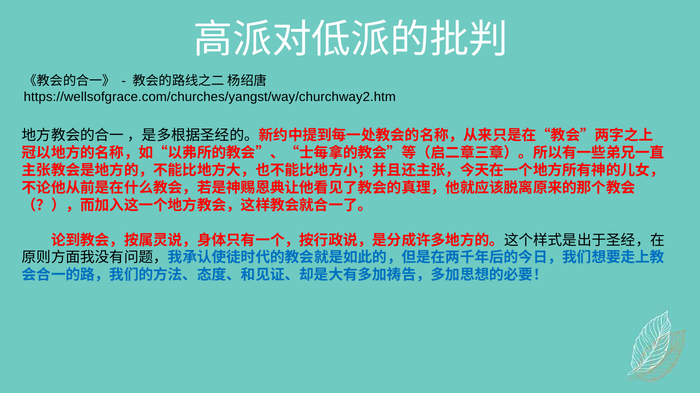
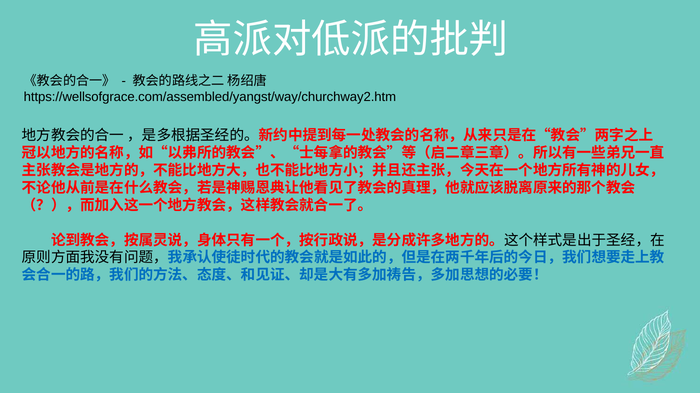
https://wellsofgrace.com/churches/yangst/way/churchway2.htm: https://wellsofgrace.com/churches/yangst/way/churchway2.htm -> https://wellsofgrace.com/assembled/yangst/way/churchway2.htm
